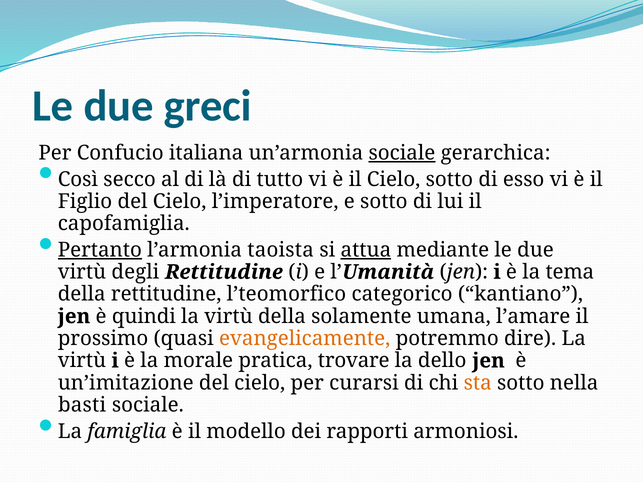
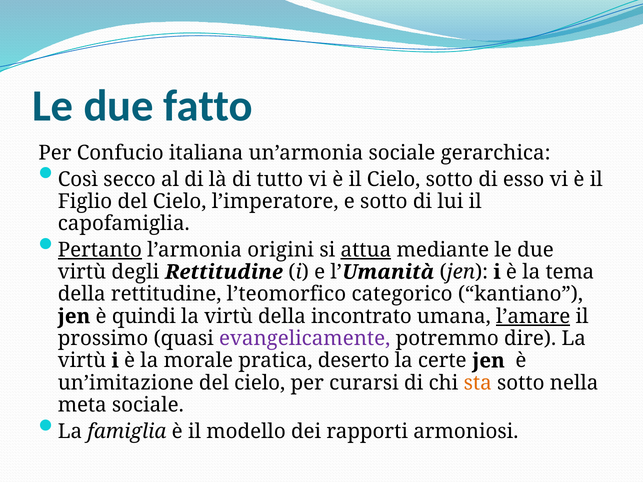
greci: greci -> fatto
sociale at (402, 153) underline: present -> none
taoista: taoista -> origini
solamente: solamente -> incontrato
l’amare underline: none -> present
evangelicamente colour: orange -> purple
trovare: trovare -> deserto
dello: dello -> certe
basti: basti -> meta
